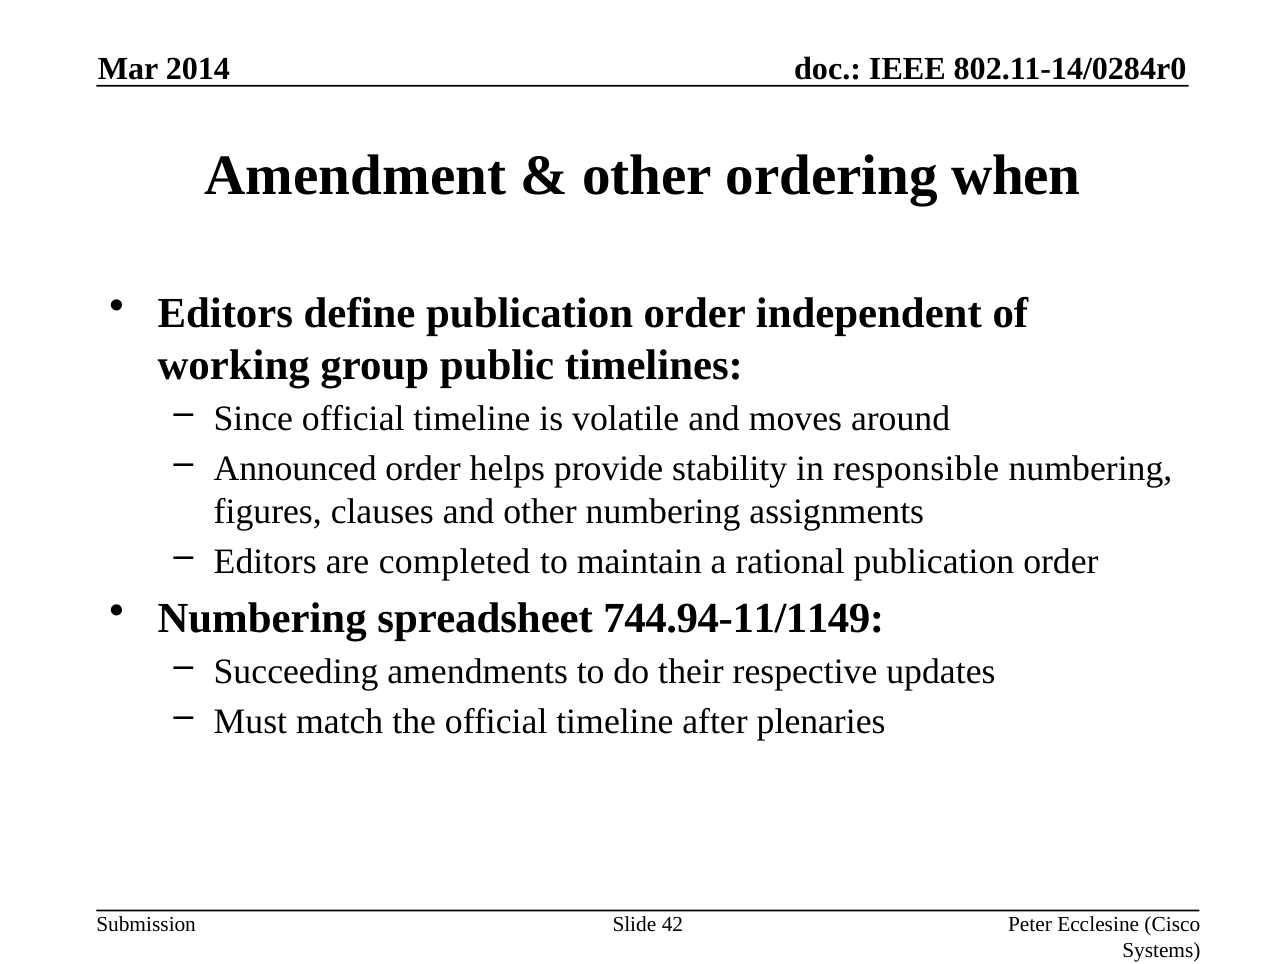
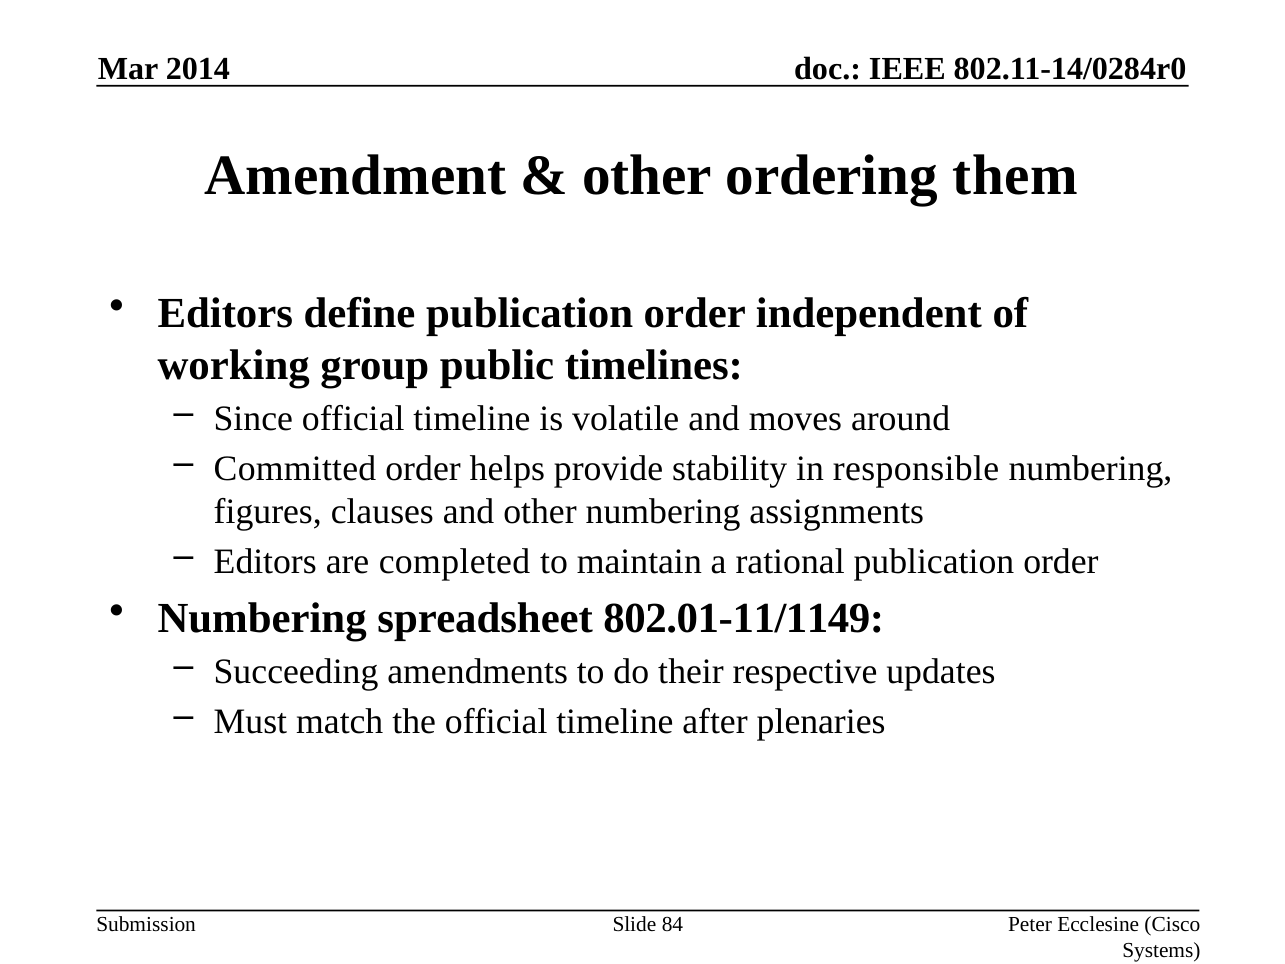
when: when -> them
Announced: Announced -> Committed
744.94-11/1149: 744.94-11/1149 -> 802.01-11/1149
42: 42 -> 84
